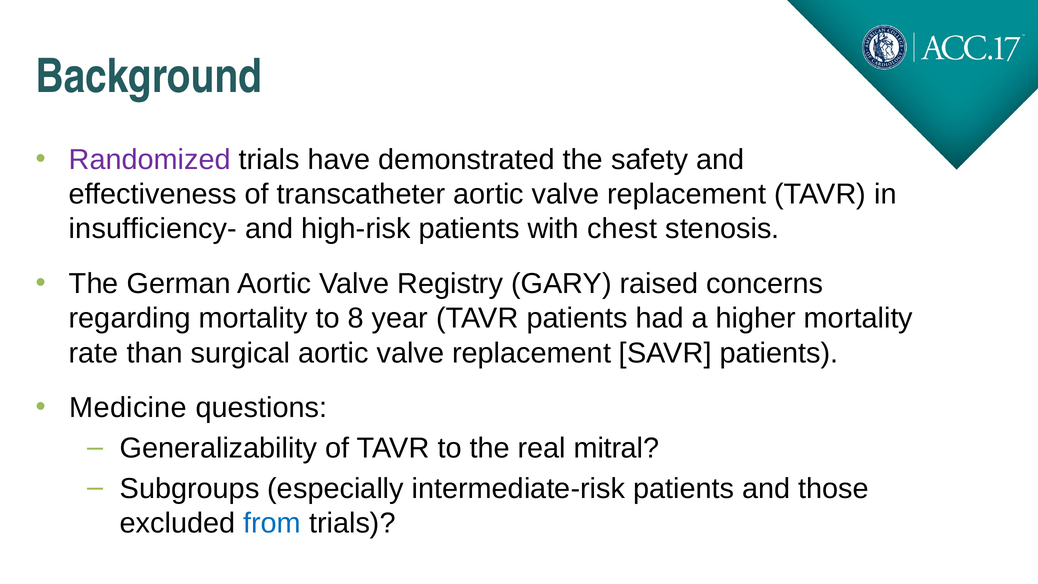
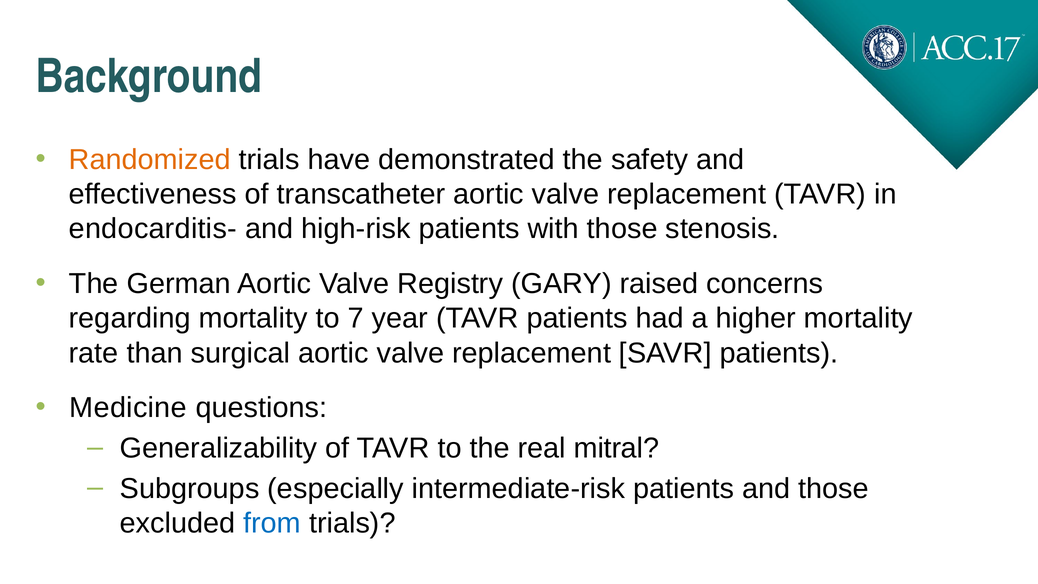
Randomized colour: purple -> orange
insufficiency-: insufficiency- -> endocarditis-
with chest: chest -> those
8: 8 -> 7
